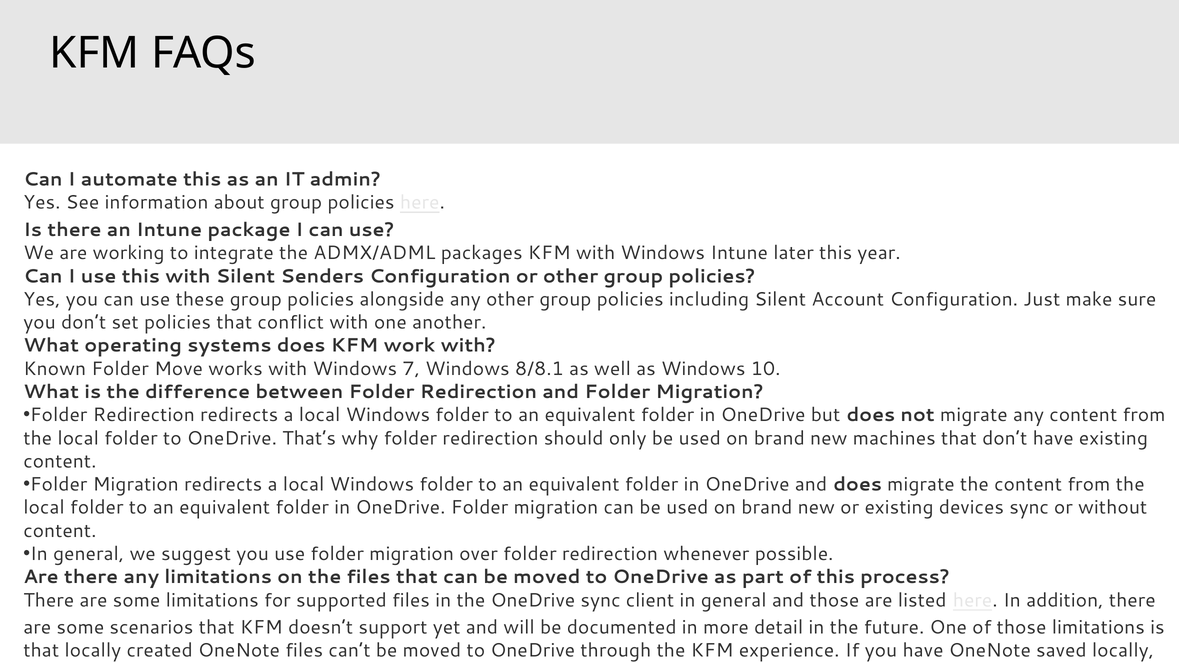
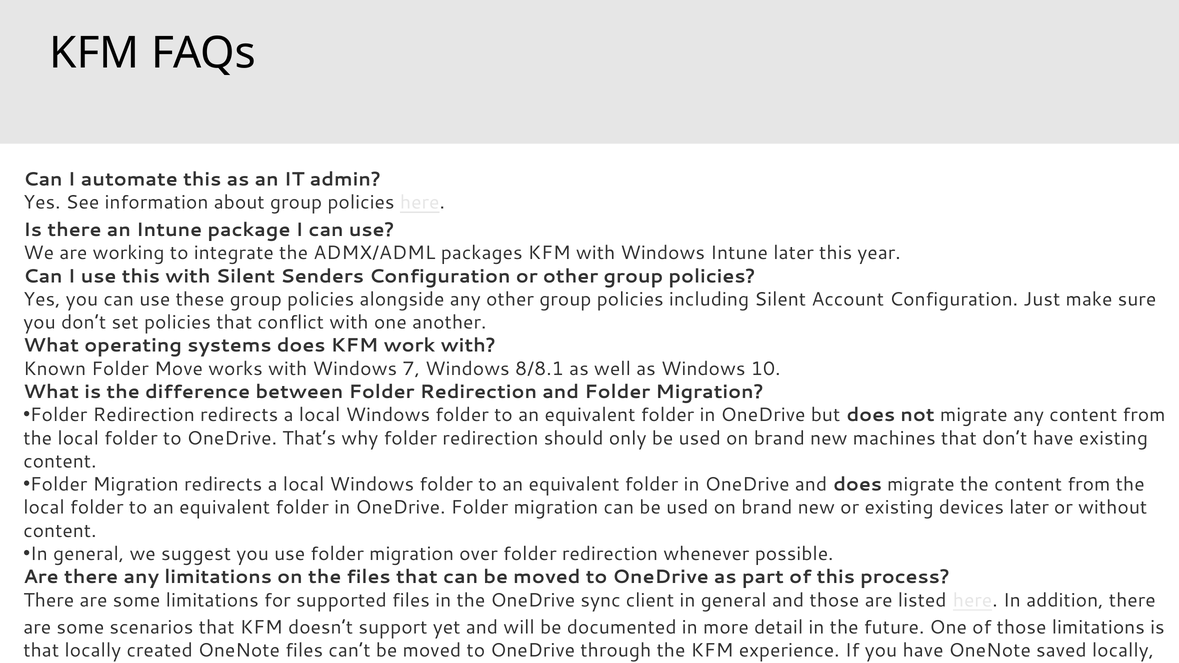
devices sync: sync -> later
